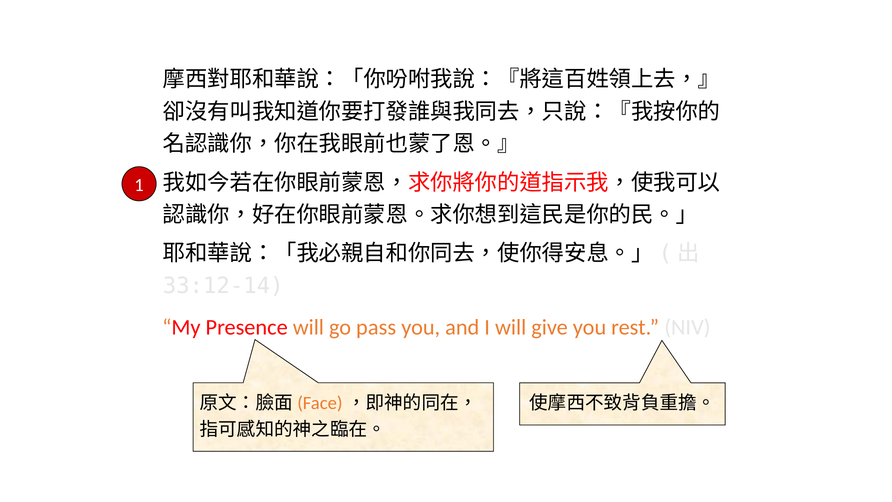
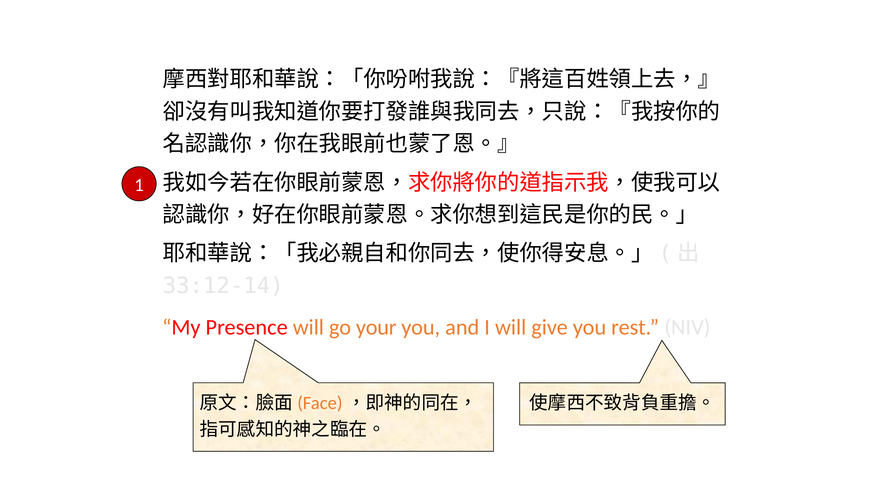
pass: pass -> your
